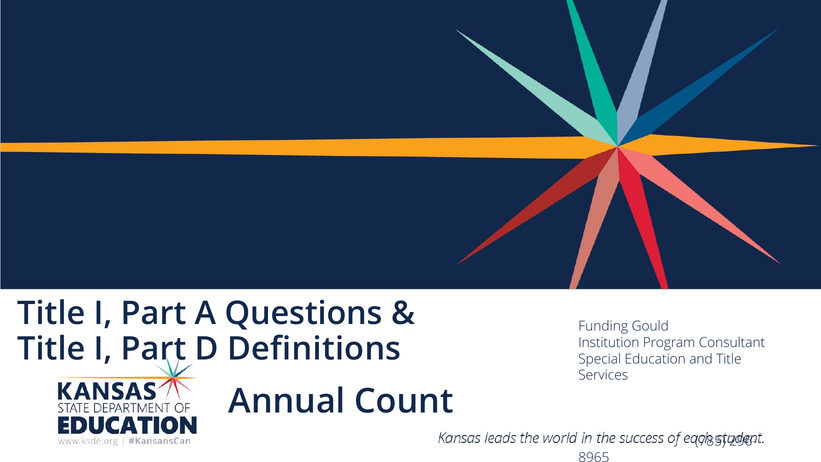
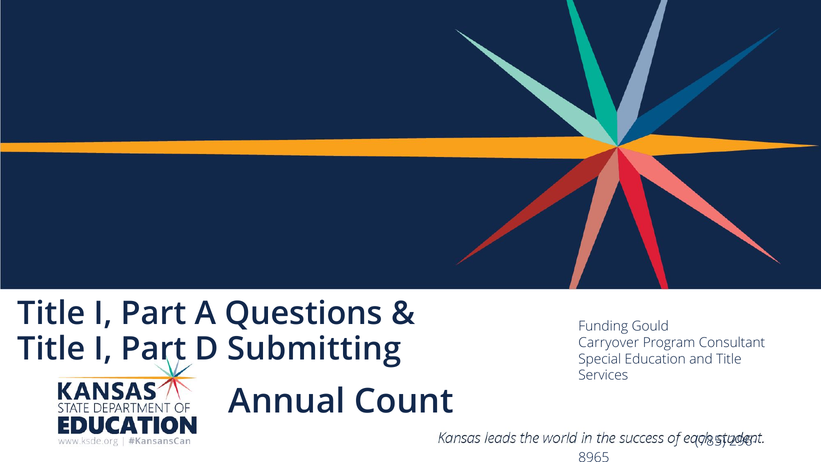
Definitions: Definitions -> Submitting
Institution: Institution -> Carryover
